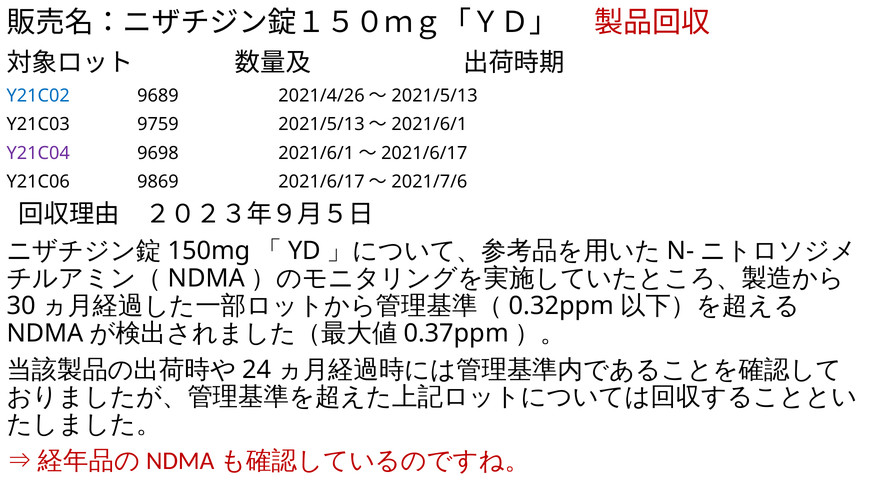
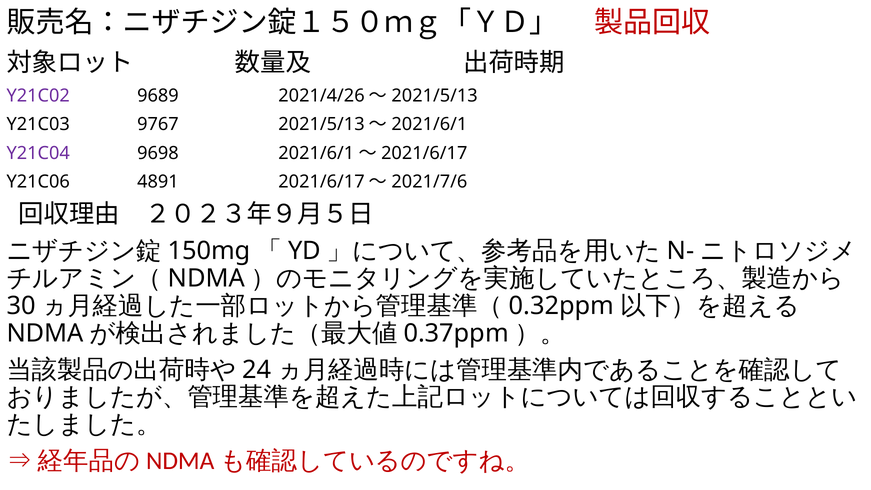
Y21C02 colour: blue -> purple
9759: 9759 -> 9767
9869: 9869 -> 4891
